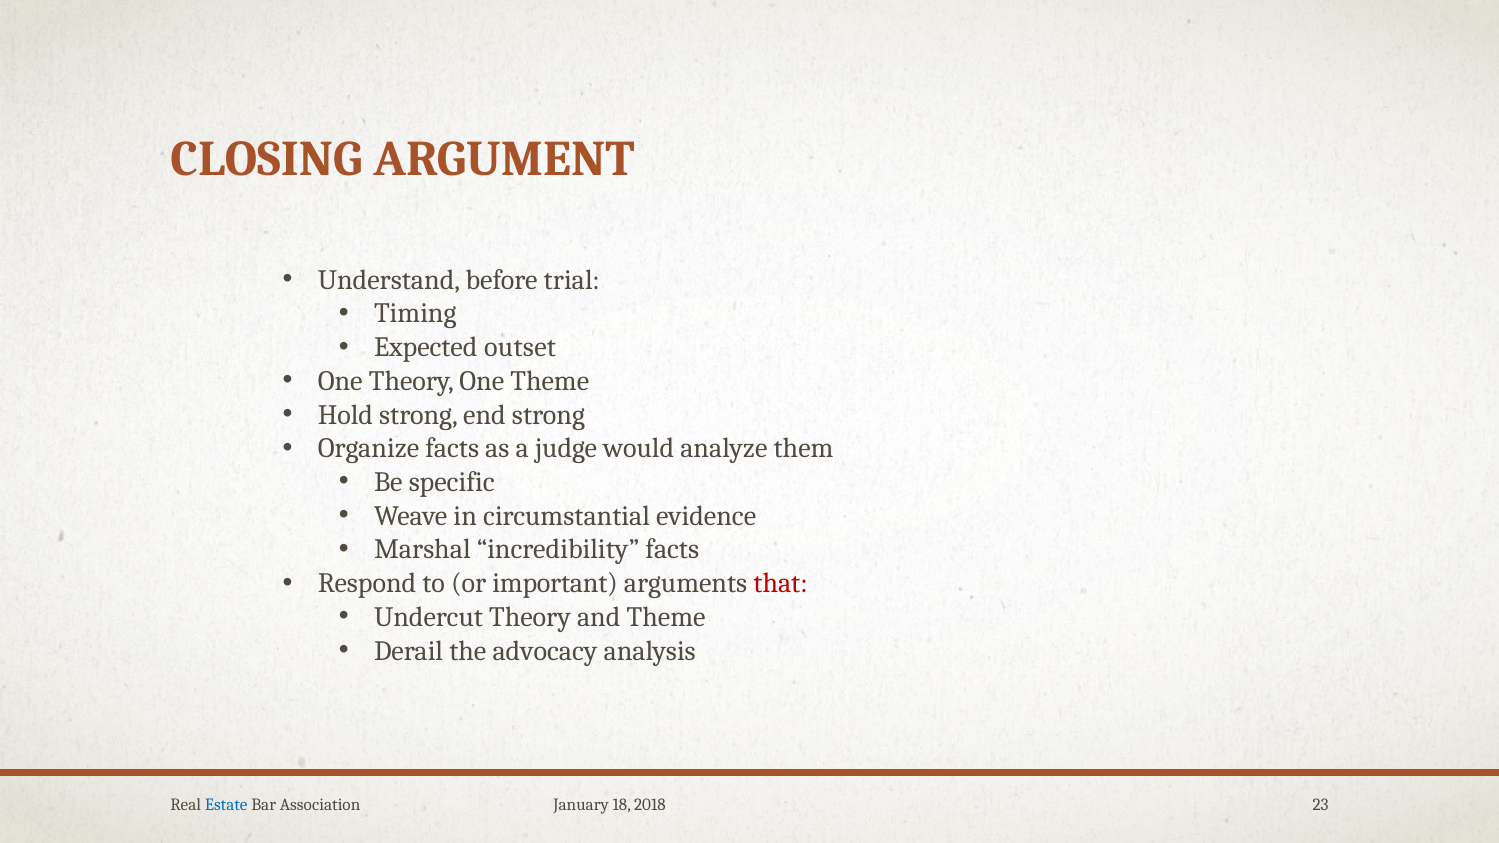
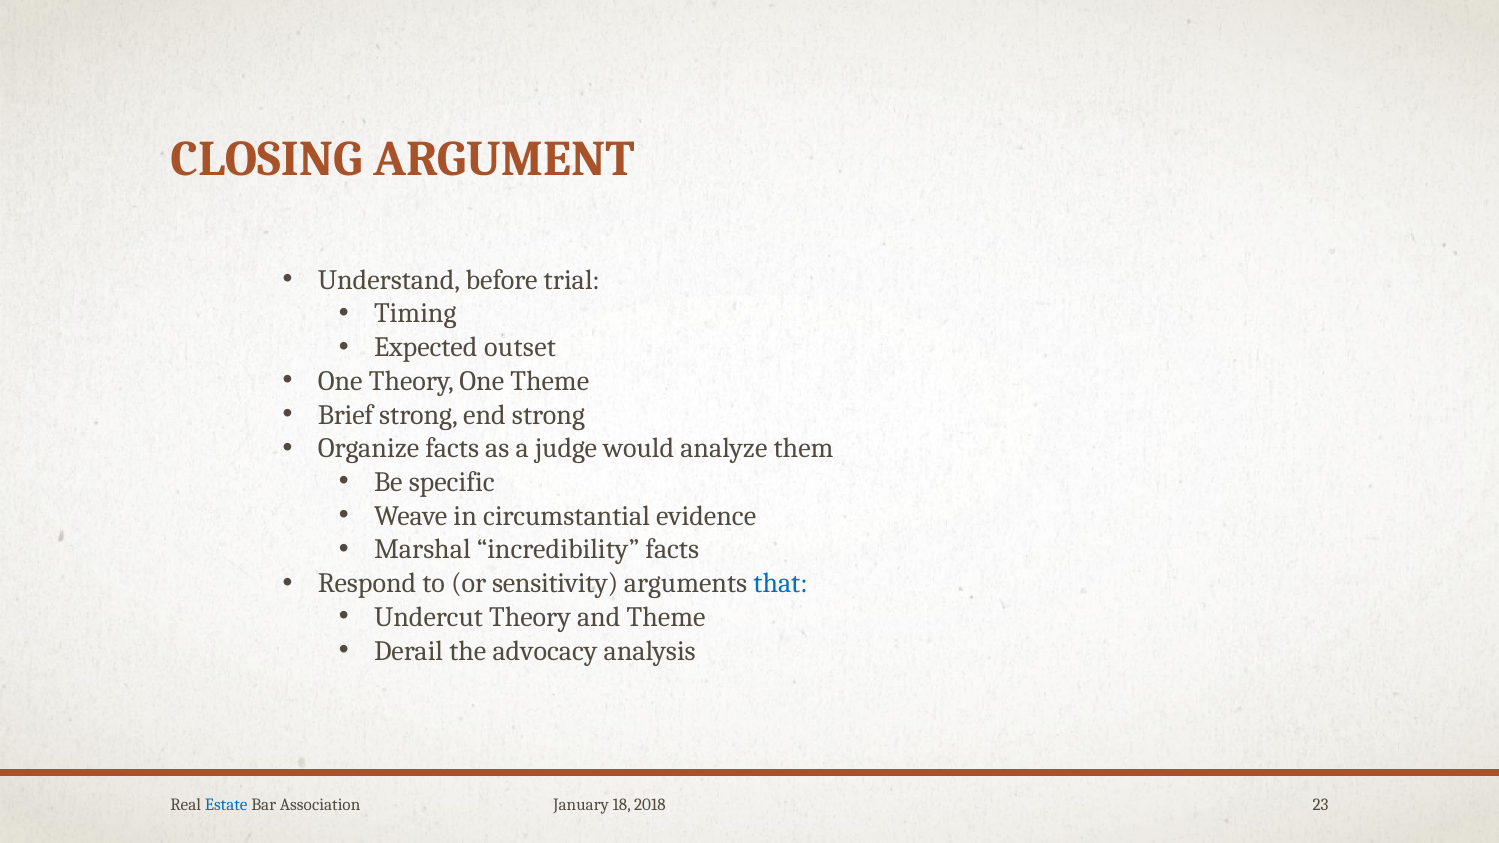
Hold: Hold -> Brief
important: important -> sensitivity
that colour: red -> blue
